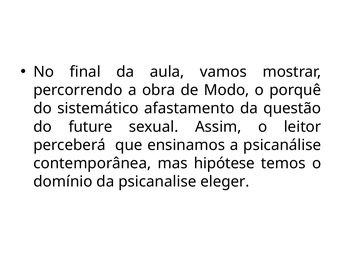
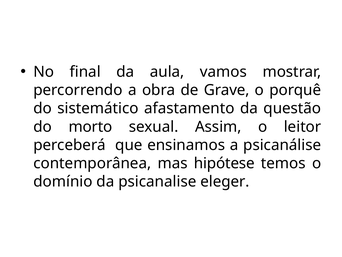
Modo: Modo -> Grave
future: future -> morto
